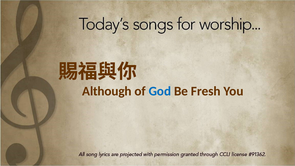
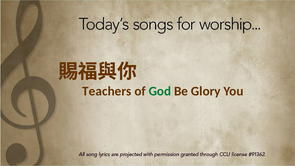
Although: Although -> Teachers
God colour: blue -> green
Fresh: Fresh -> Glory
